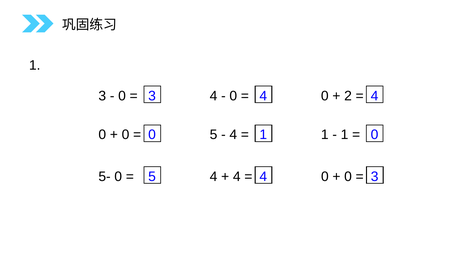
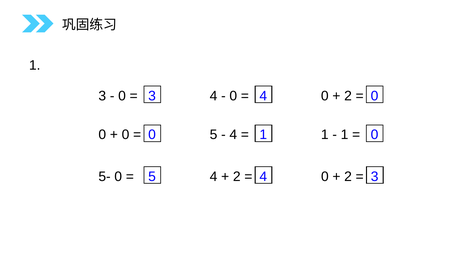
4 at (375, 96): 4 -> 0
4 at (237, 176): 4 -> 2
0 at (348, 176): 0 -> 2
